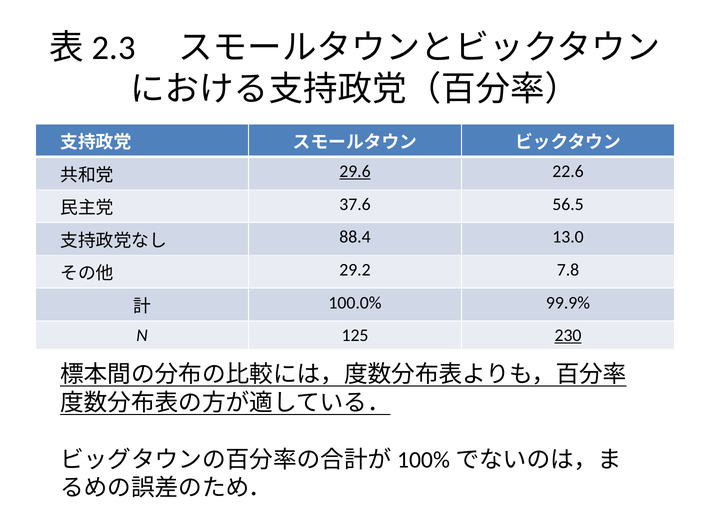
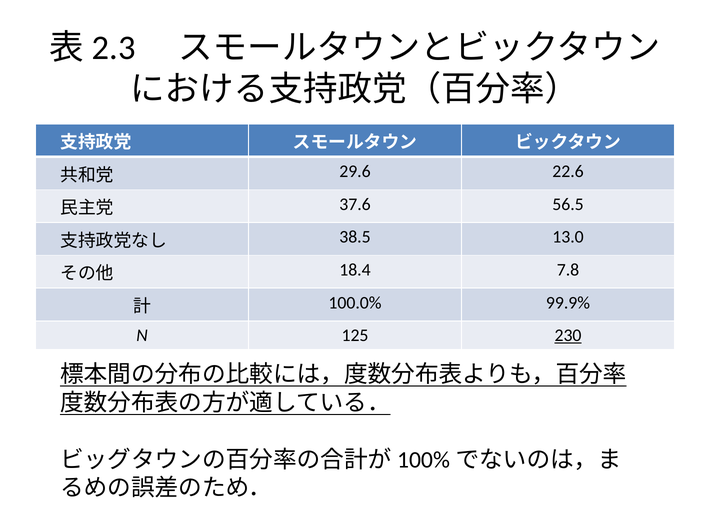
29.6 underline: present -> none
88.4: 88.4 -> 38.5
29.2: 29.2 -> 18.4
